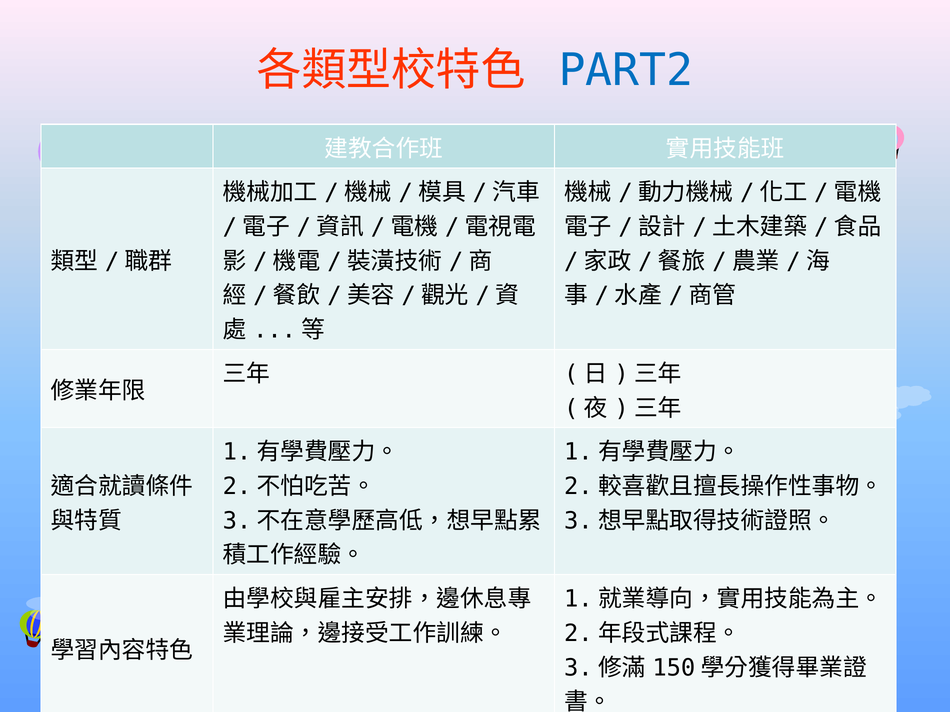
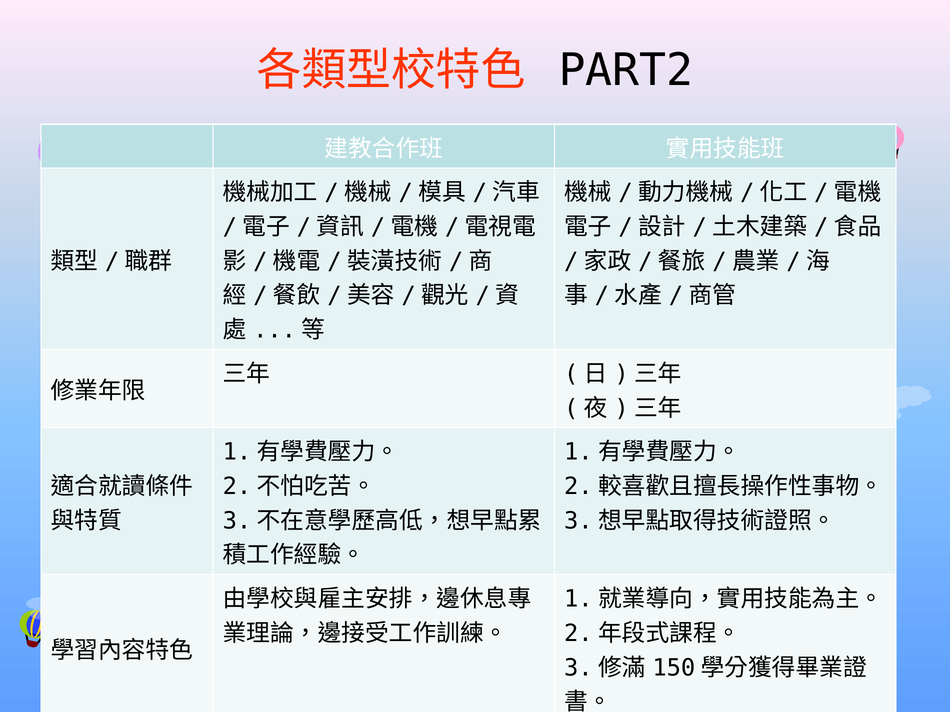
PART2 colour: blue -> black
